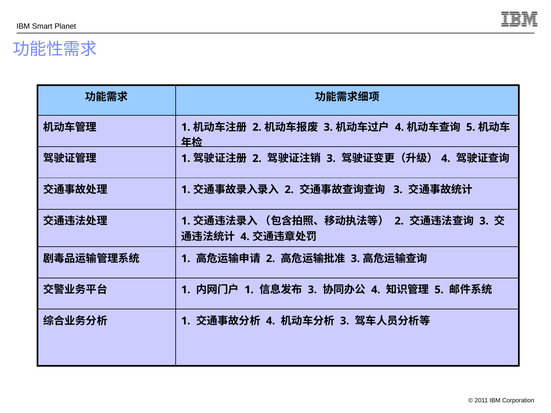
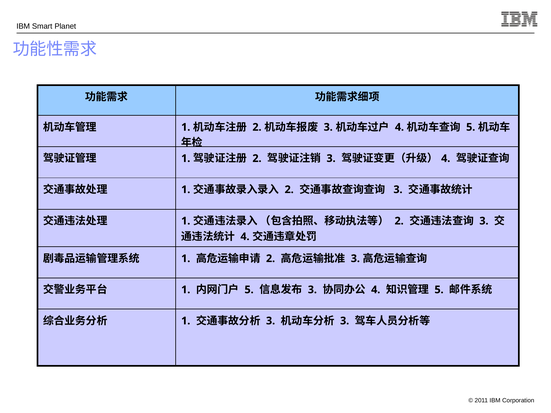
1 at (249, 290): 1 -> 5
4 at (271, 321): 4 -> 3
